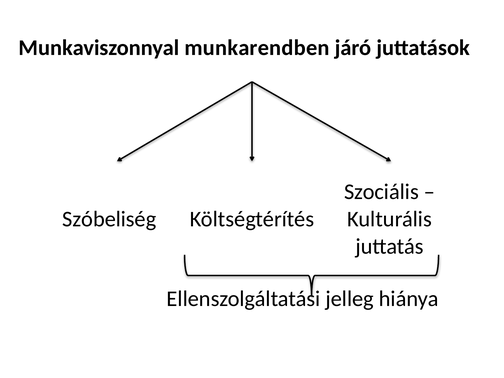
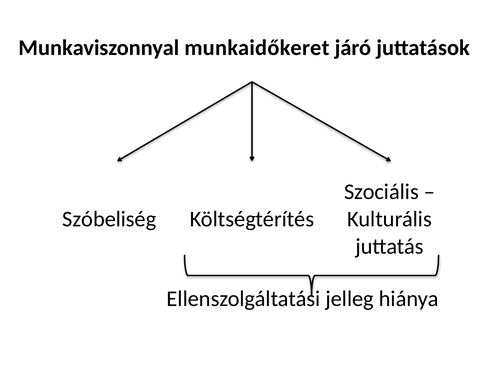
munkarendben: munkarendben -> munkaidőkeret
